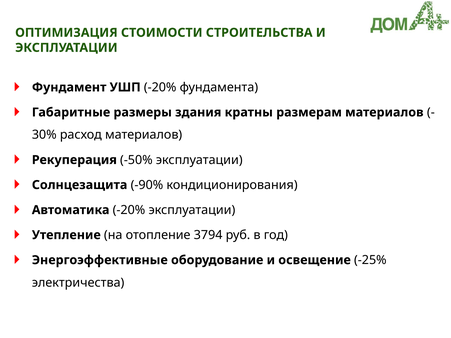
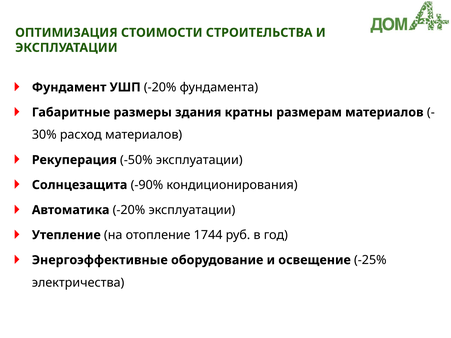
3794: 3794 -> 1744
